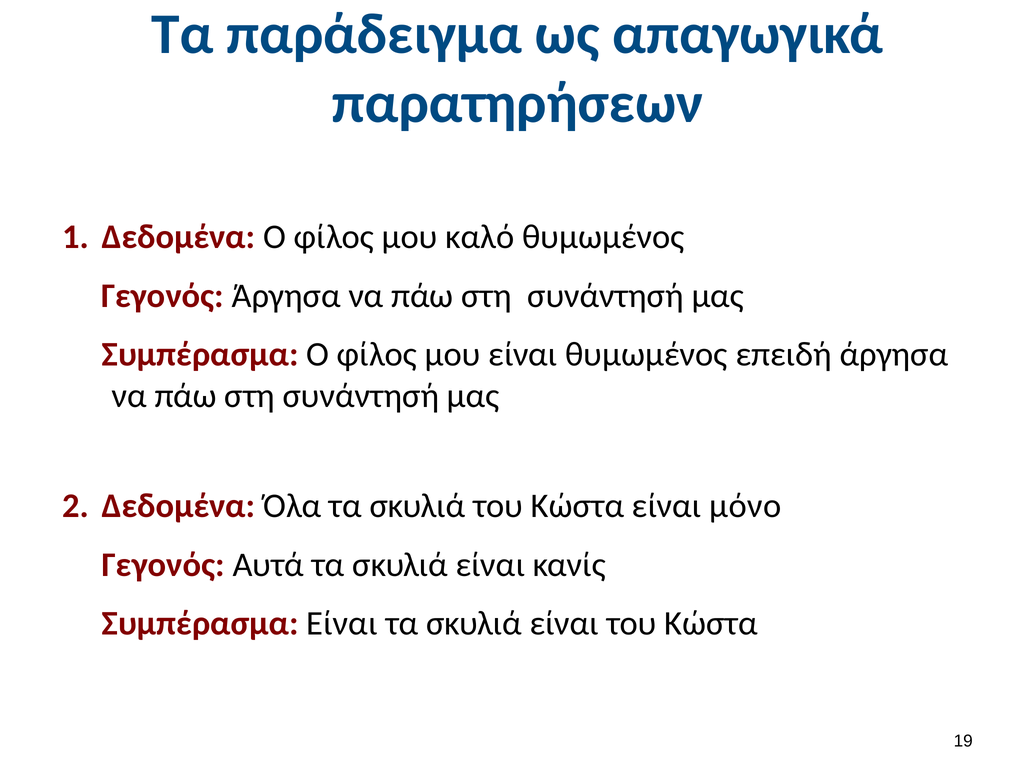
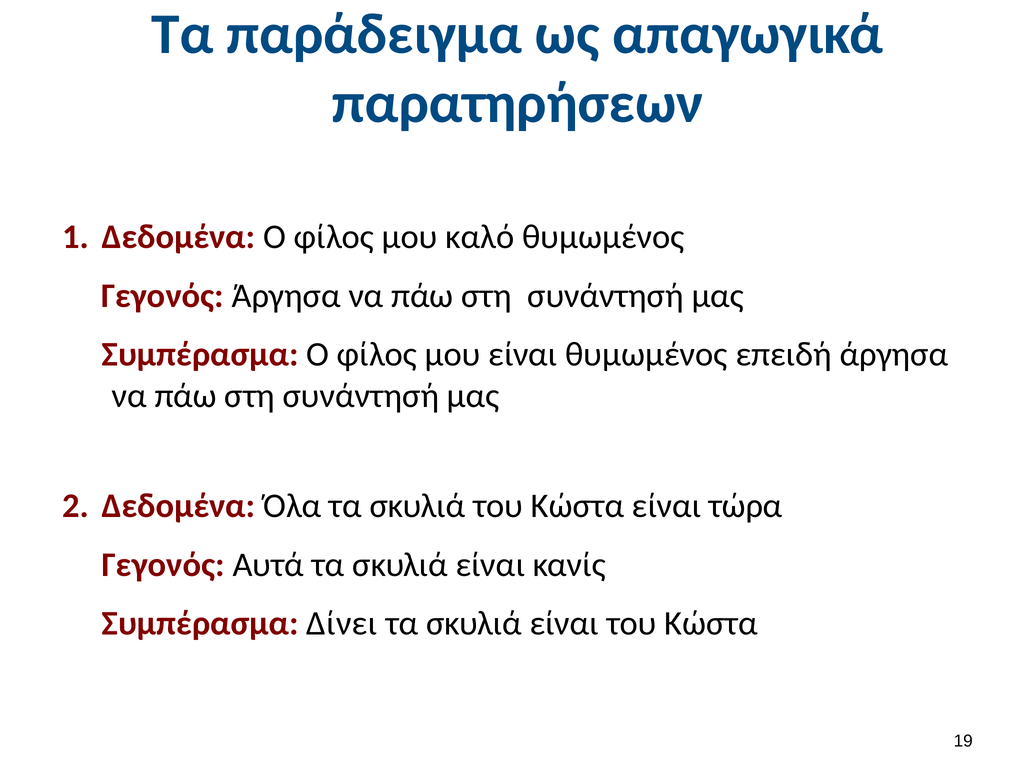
μόνο: μόνο -> τώρα
Συμπέρασμα Είναι: Είναι -> Δίνει
